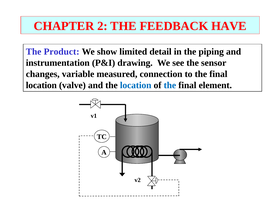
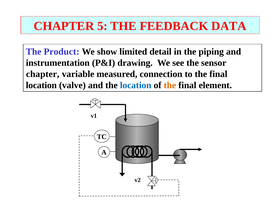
2: 2 -> 5
HAVE: HAVE -> DATA
changes at (43, 74): changes -> chapter
the at (170, 85) colour: blue -> orange
